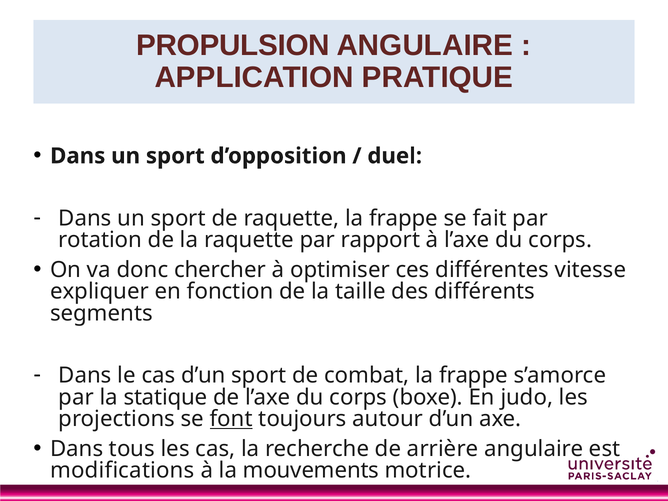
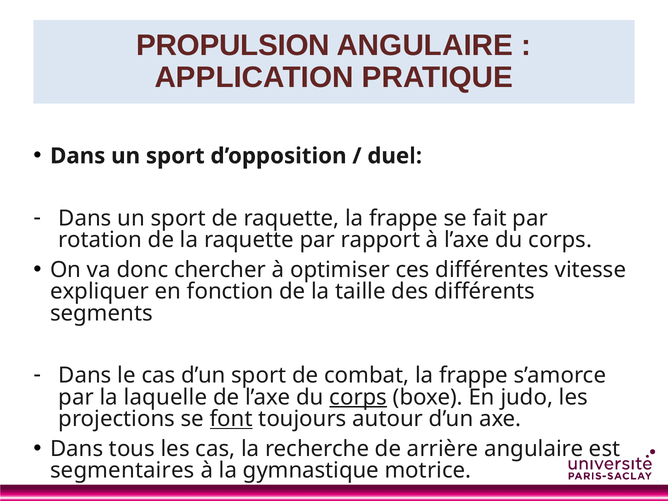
statique: statique -> laquelle
corps at (358, 397) underline: none -> present
modifications: modifications -> segmentaires
mouvements: mouvements -> gymnastique
